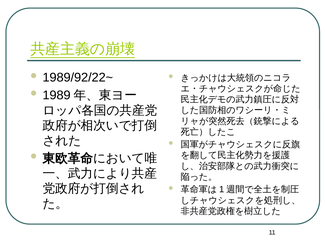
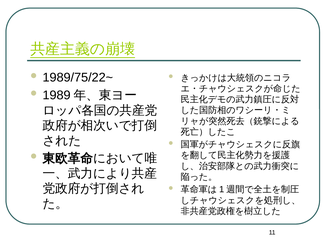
1989/92/22~: 1989/92/22~ -> 1989/75/22~
